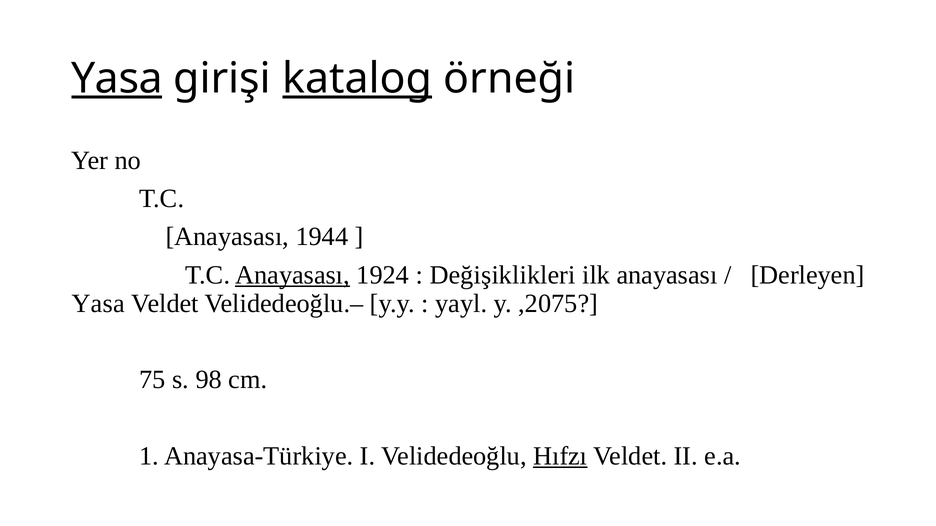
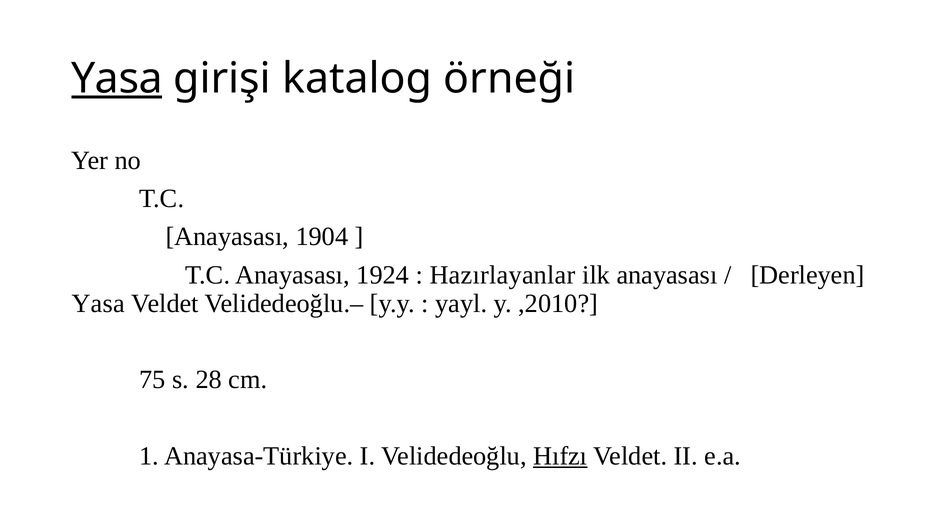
katalog underline: present -> none
1944: 1944 -> 1904
Anayasası at (293, 275) underline: present -> none
Değişiklikleri: Değişiklikleri -> Hazırlayanlar
,2075: ,2075 -> ,2010
98: 98 -> 28
